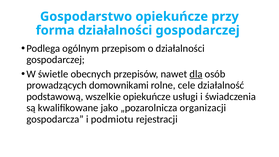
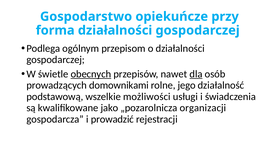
obecnych underline: none -> present
cele: cele -> jego
wszelkie opiekuńcze: opiekuńcze -> możliwości
podmiotu: podmiotu -> prowadzić
